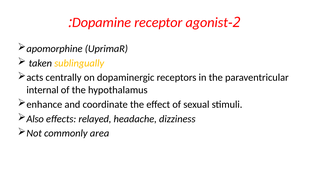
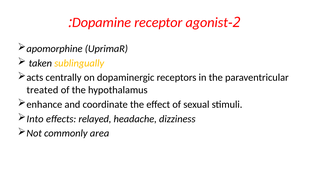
internal: internal -> treated
Also: Also -> Into
